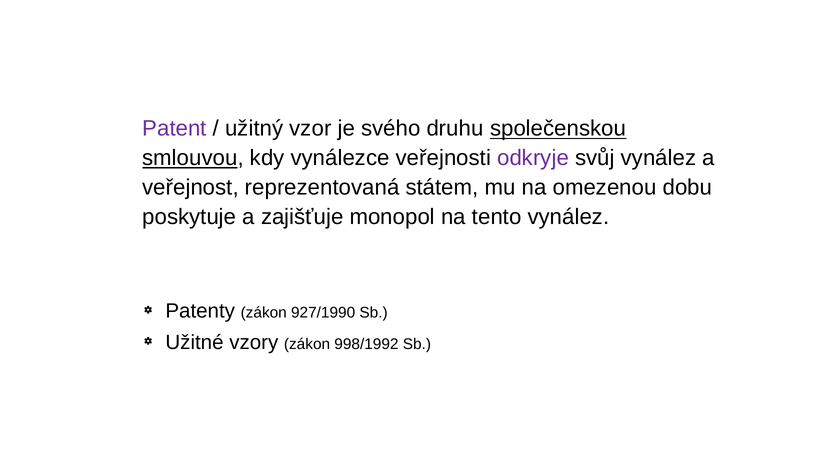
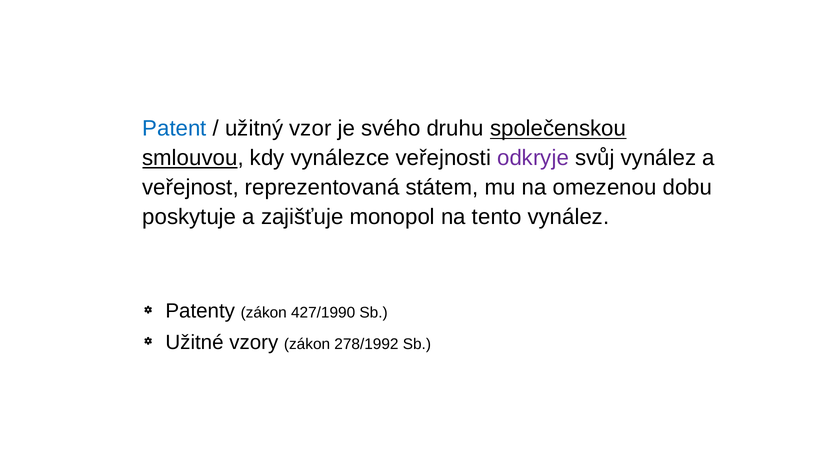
Patent colour: purple -> blue
927/1990: 927/1990 -> 427/1990
998/1992: 998/1992 -> 278/1992
